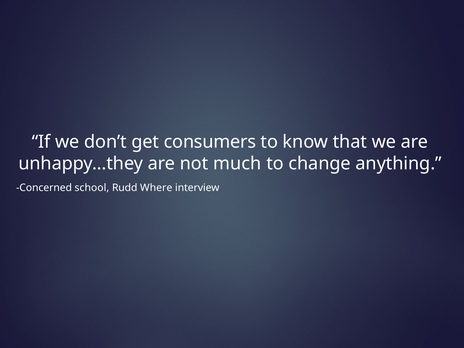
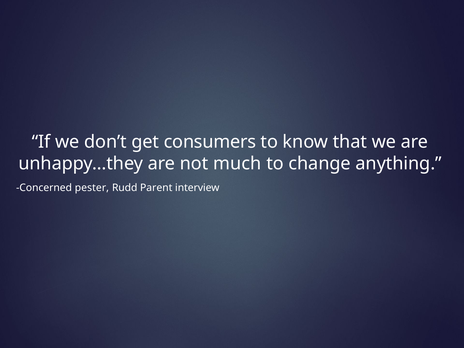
school: school -> pester
Where: Where -> Parent
